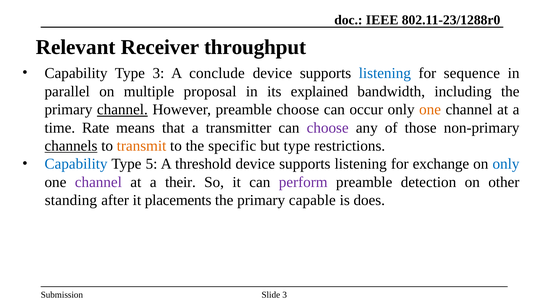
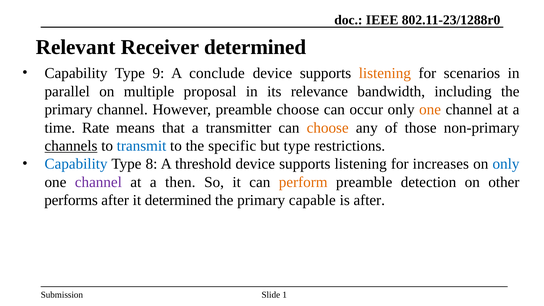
Receiver throughput: throughput -> determined
Type 3: 3 -> 9
listening at (385, 73) colour: blue -> orange
sequence: sequence -> scenarios
explained: explained -> relevance
channel at (122, 110) underline: present -> none
choose at (328, 128) colour: purple -> orange
transmit colour: orange -> blue
5: 5 -> 8
exchange: exchange -> increases
their: their -> then
perform colour: purple -> orange
standing: standing -> performs
it placements: placements -> determined
is does: does -> after
Slide 3: 3 -> 1
